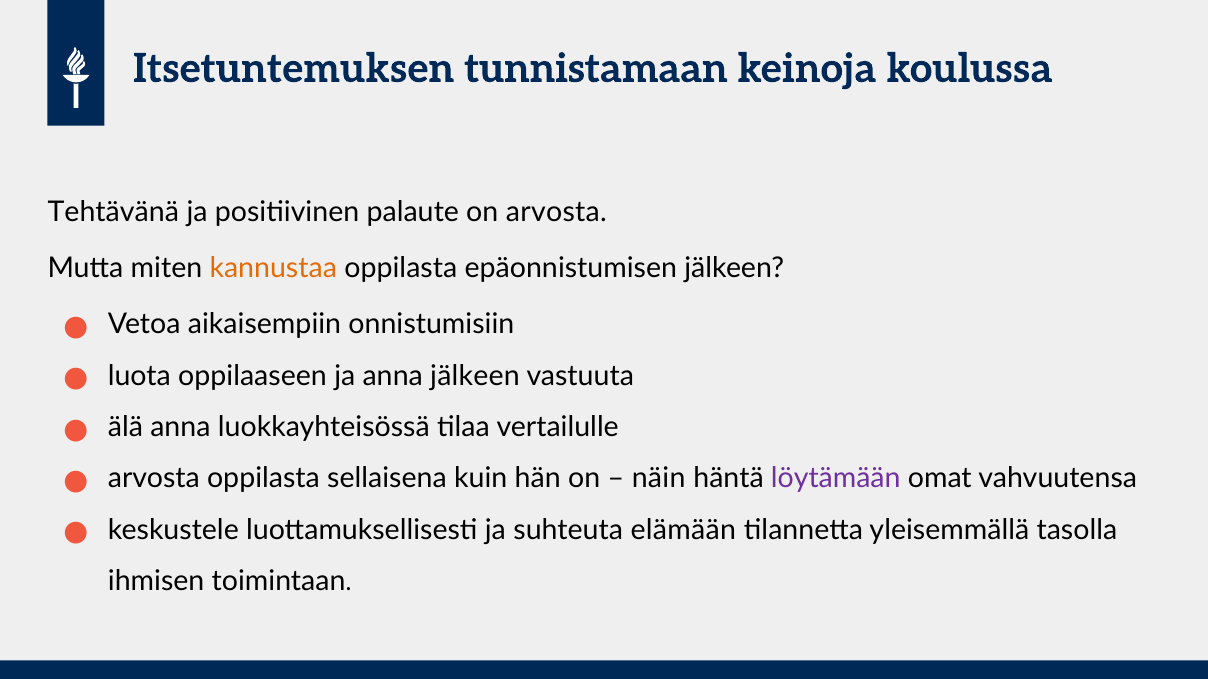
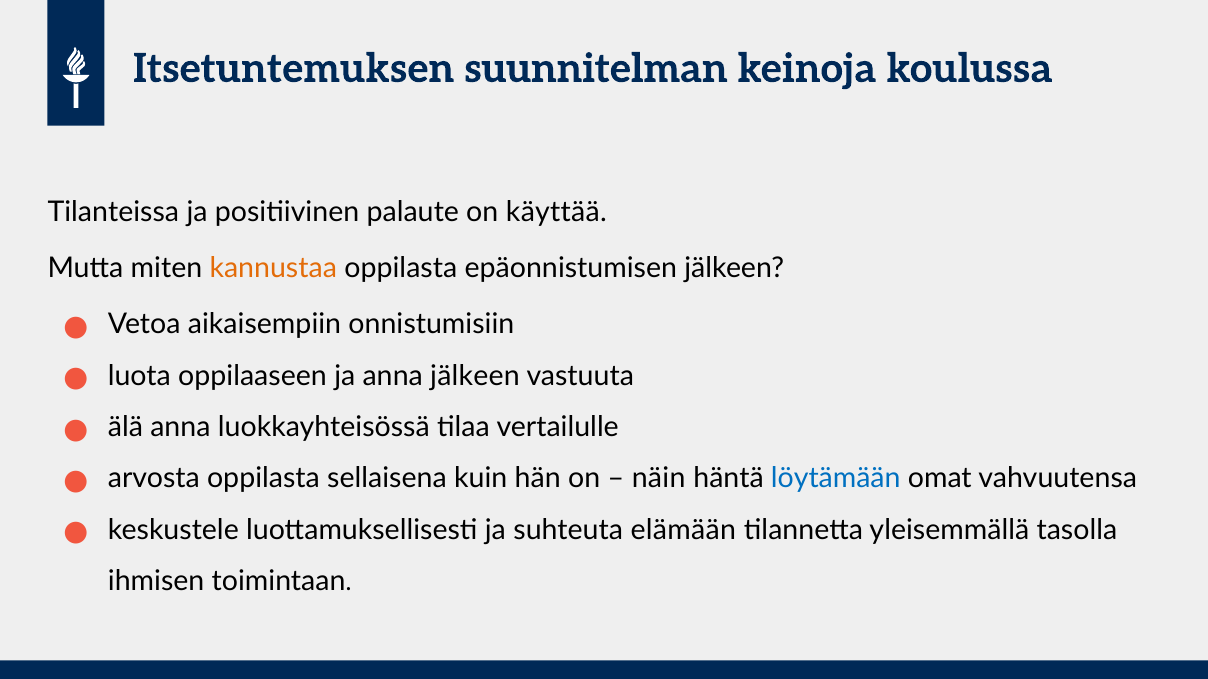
tunnistamaan: tunnistamaan -> suunnitelman
Tehtävänä: Tehtävänä -> Tilanteissa
on arvosta: arvosta -> käyttää
löytämään colour: purple -> blue
